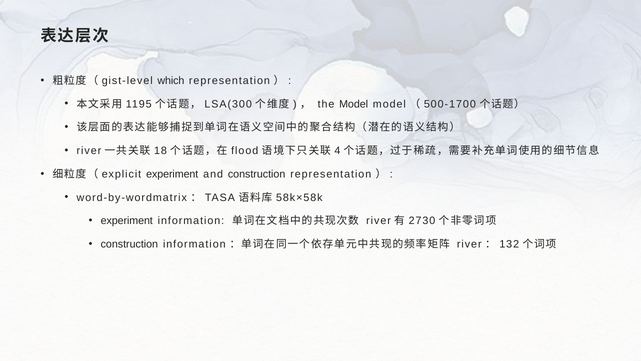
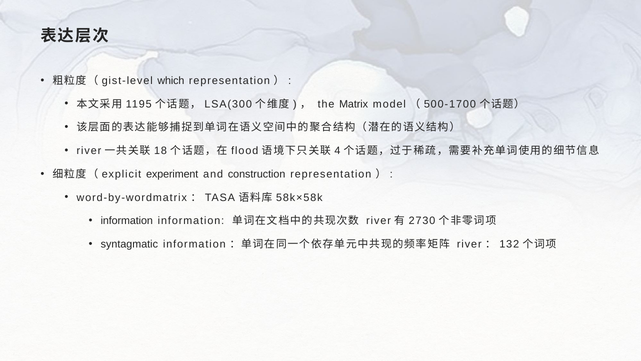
the Model: Model -> Matrix
experiment at (127, 221): experiment -> information
construction at (129, 244): construction -> syntagmatic
